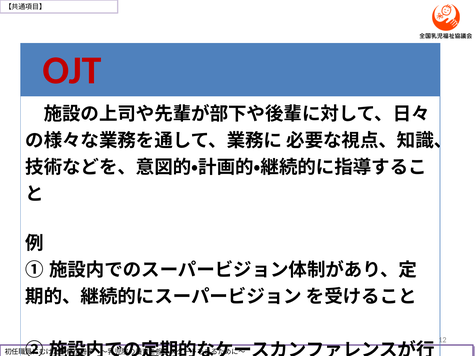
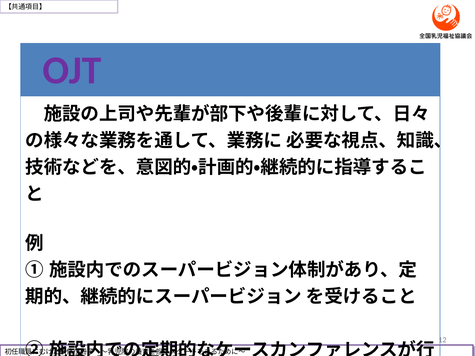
OJT colour: red -> purple
